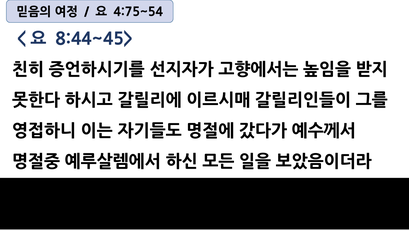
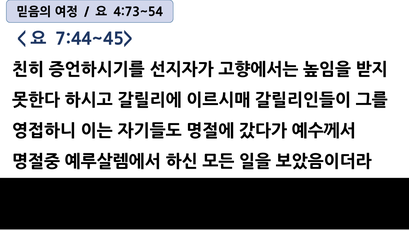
4:75~54: 4:75~54 -> 4:73~54
8:44~45>: 8:44~45> -> 7:44~45>
